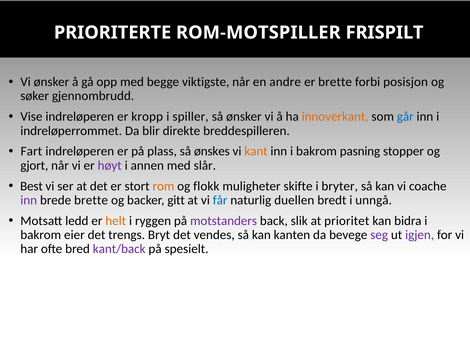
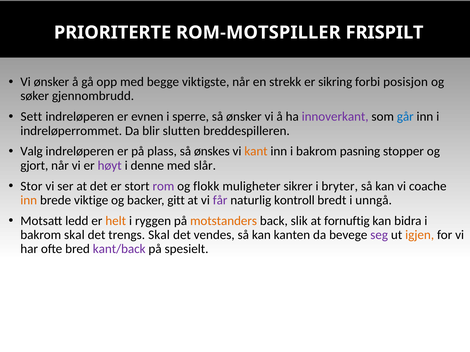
andre: andre -> strekk
er brette: brette -> sikring
Vise: Vise -> Sett
kropp: kropp -> evnen
spiller: spiller -> sperre
innoverkant colour: orange -> purple
direkte: direkte -> slutten
Fart: Fart -> Valg
annen: annen -> denne
Best: Best -> Stor
rom colour: orange -> purple
skifte: skifte -> sikrer
inn at (29, 200) colour: purple -> orange
brede brette: brette -> viktige
får colour: blue -> purple
duellen: duellen -> kontroll
motstanders colour: purple -> orange
prioritet: prioritet -> fornuftig
bakrom eier: eier -> skal
trengs Bryt: Bryt -> Skal
igjen colour: purple -> orange
